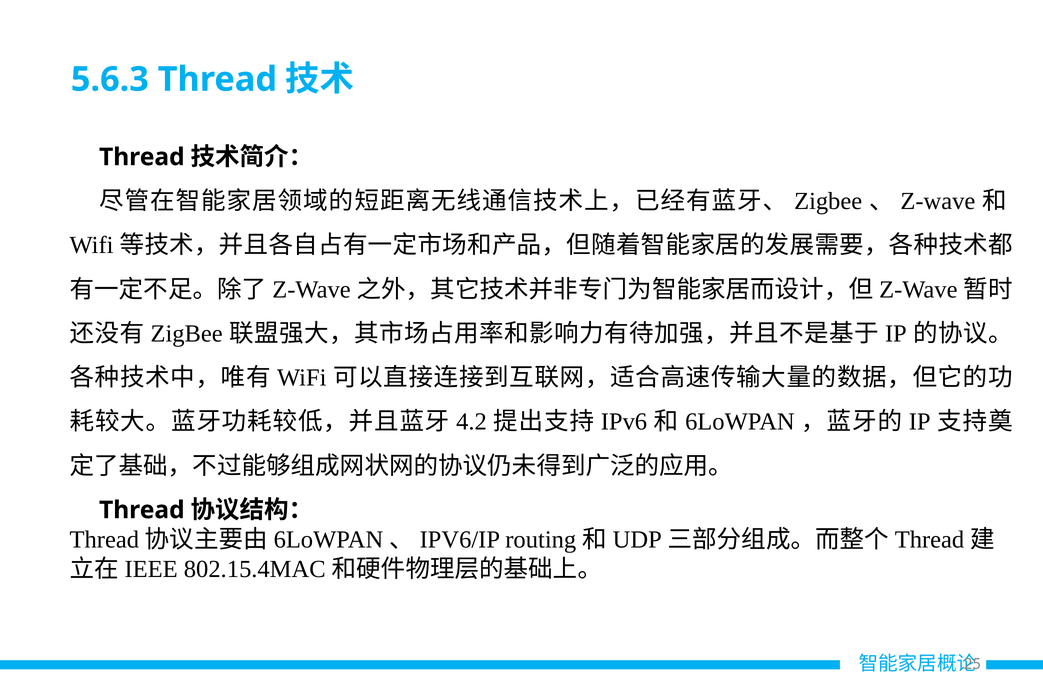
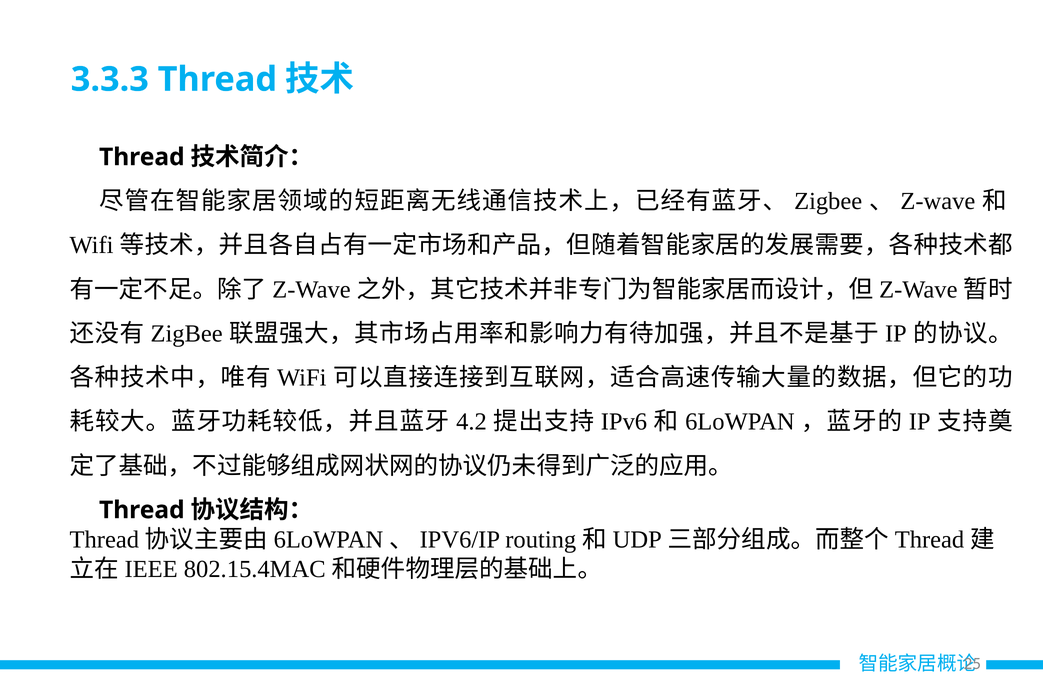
5.6.3: 5.6.3 -> 3.3.3
